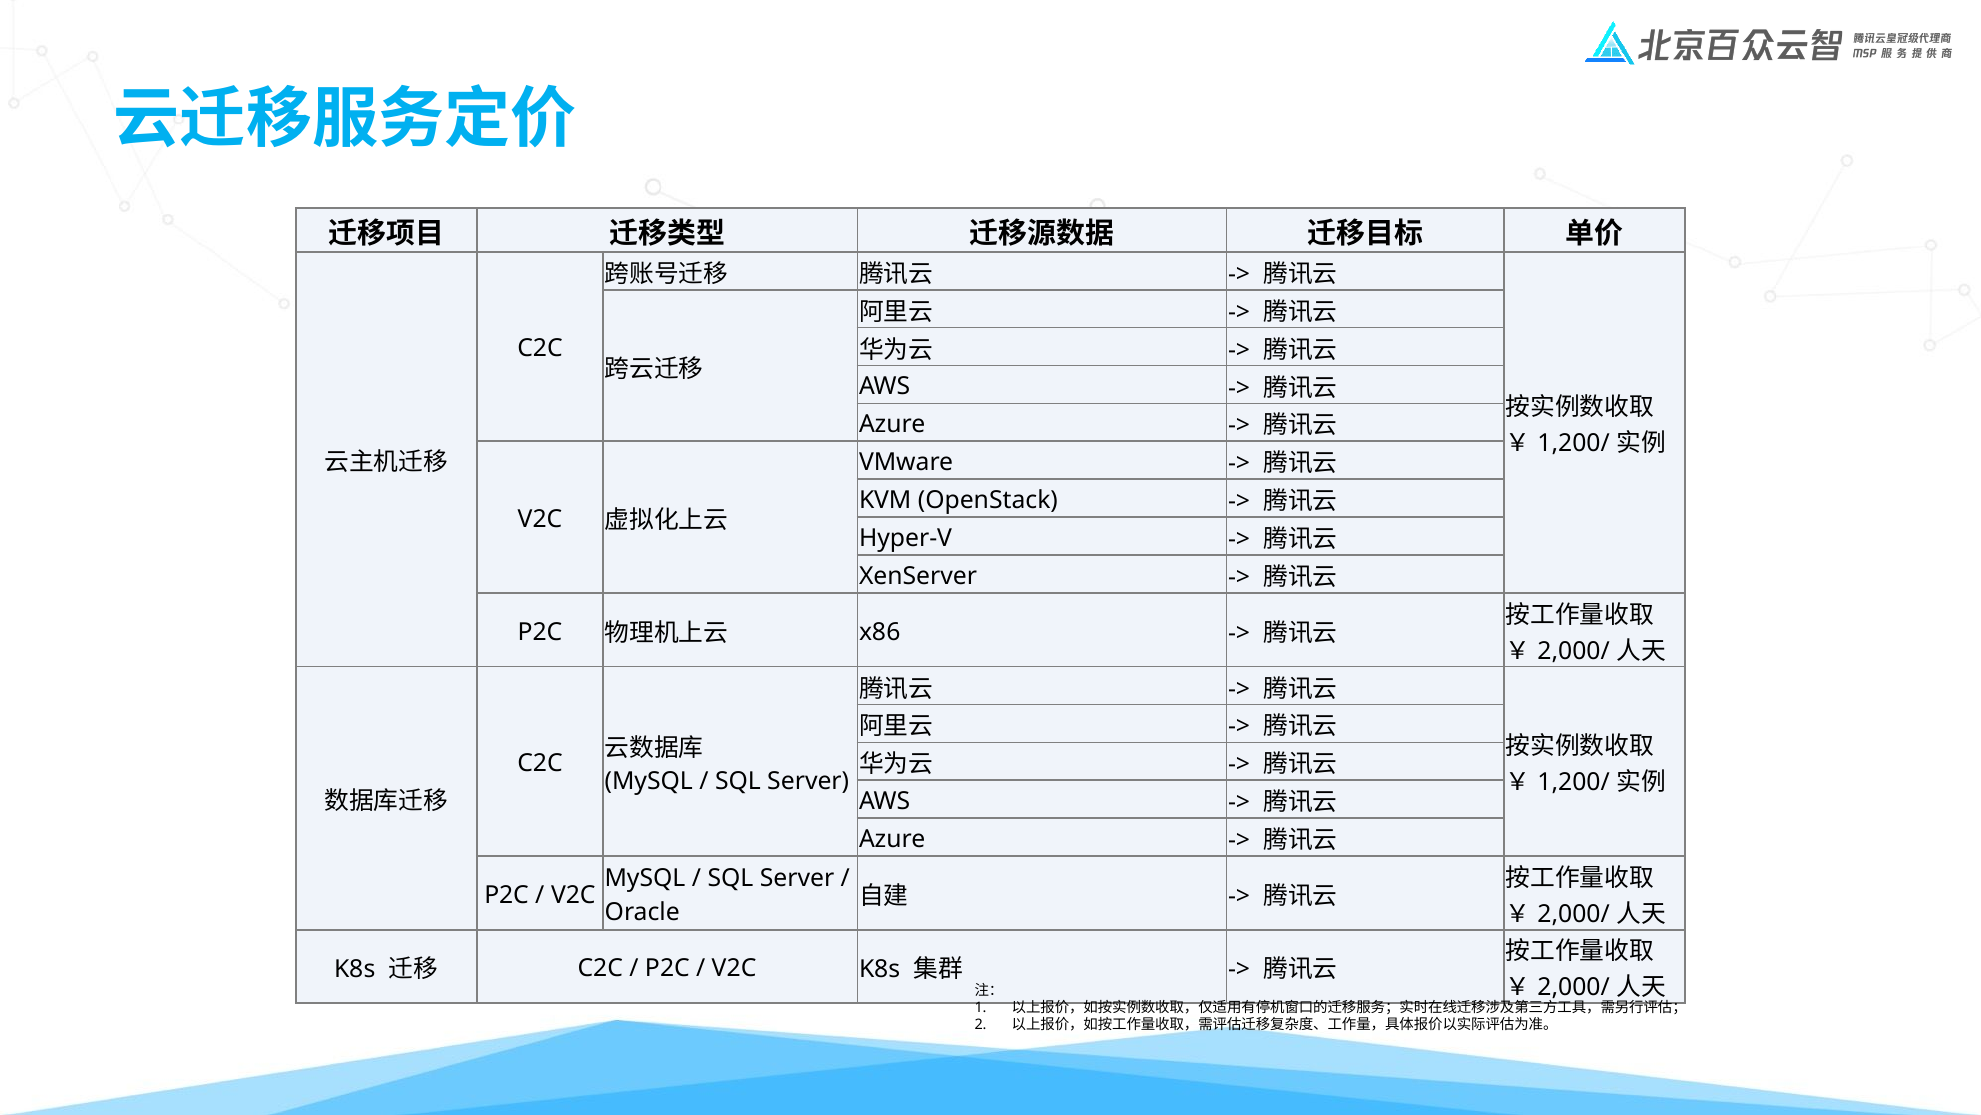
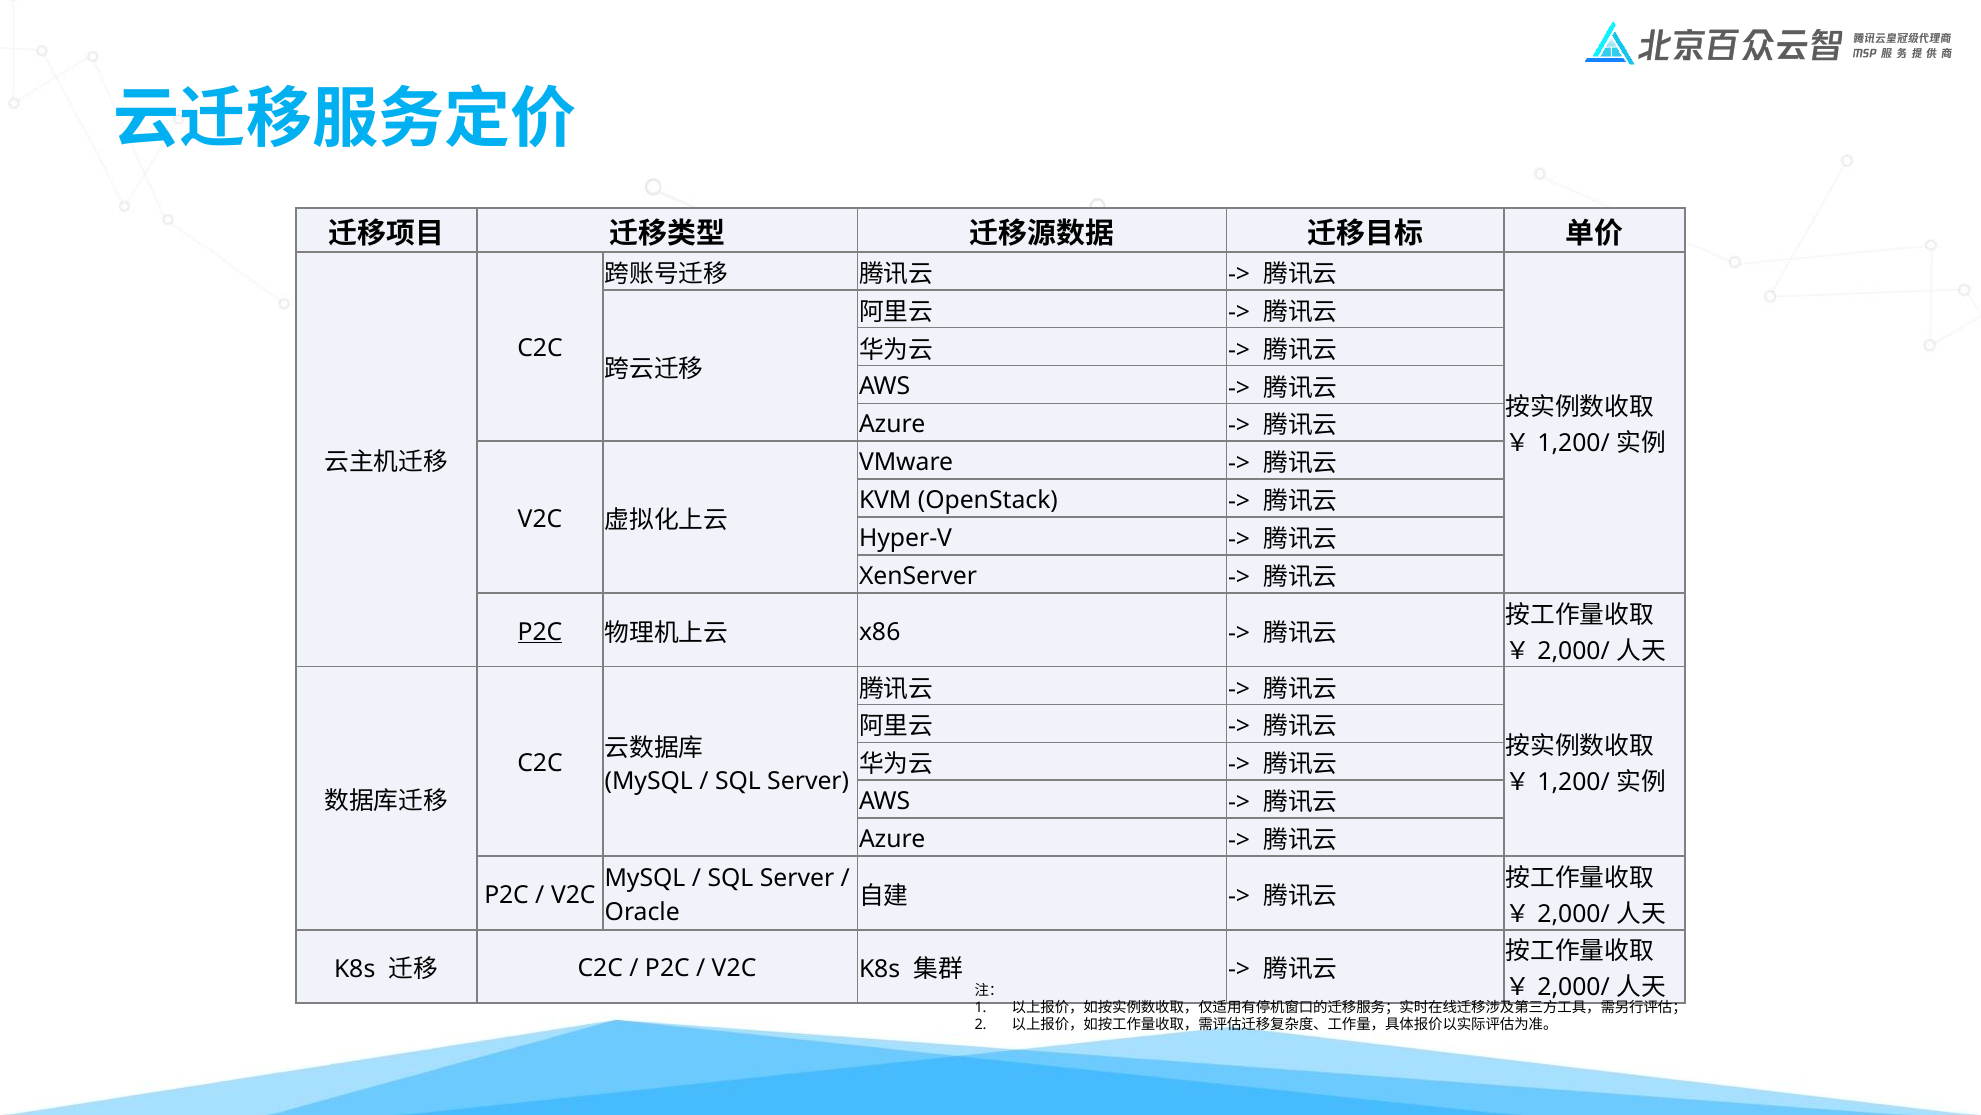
P2C at (540, 632) underline: none -> present
